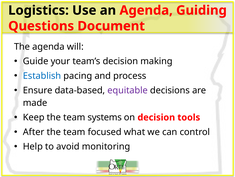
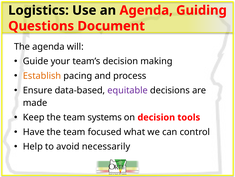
Establish colour: blue -> orange
After: After -> Have
monitoring: monitoring -> necessarily
